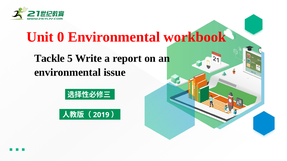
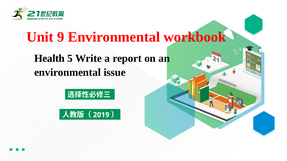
0: 0 -> 9
Tackle: Tackle -> Health
